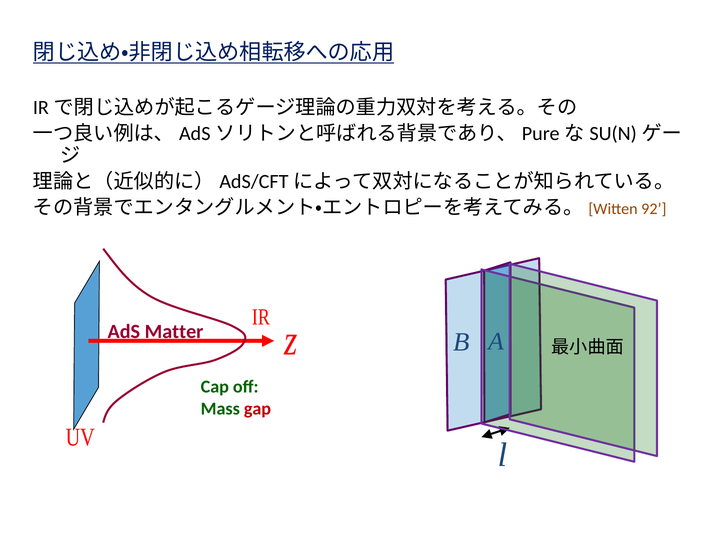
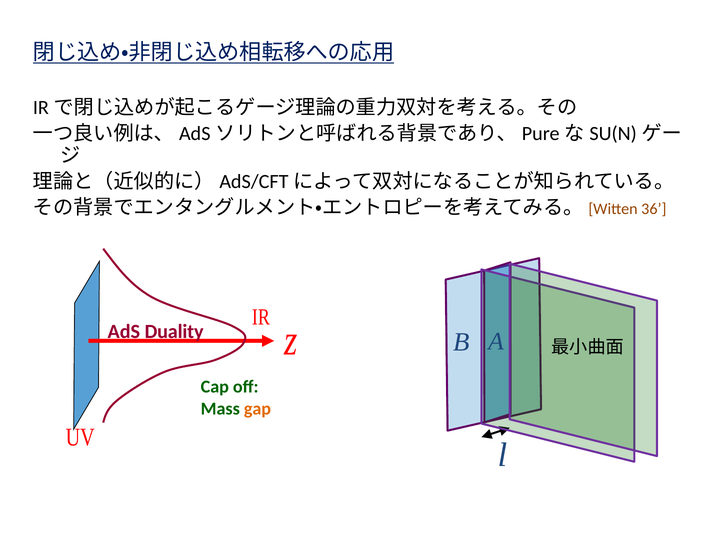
92: 92 -> 36
Matter: Matter -> Duality
gap colour: red -> orange
